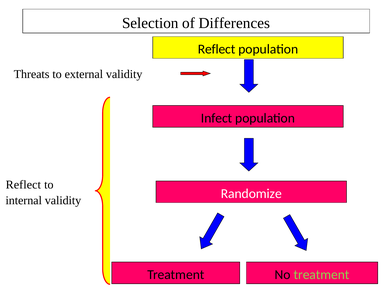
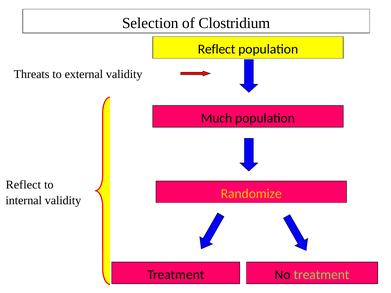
Differences: Differences -> Clostridium
Infect: Infect -> Much
Randomize colour: white -> yellow
